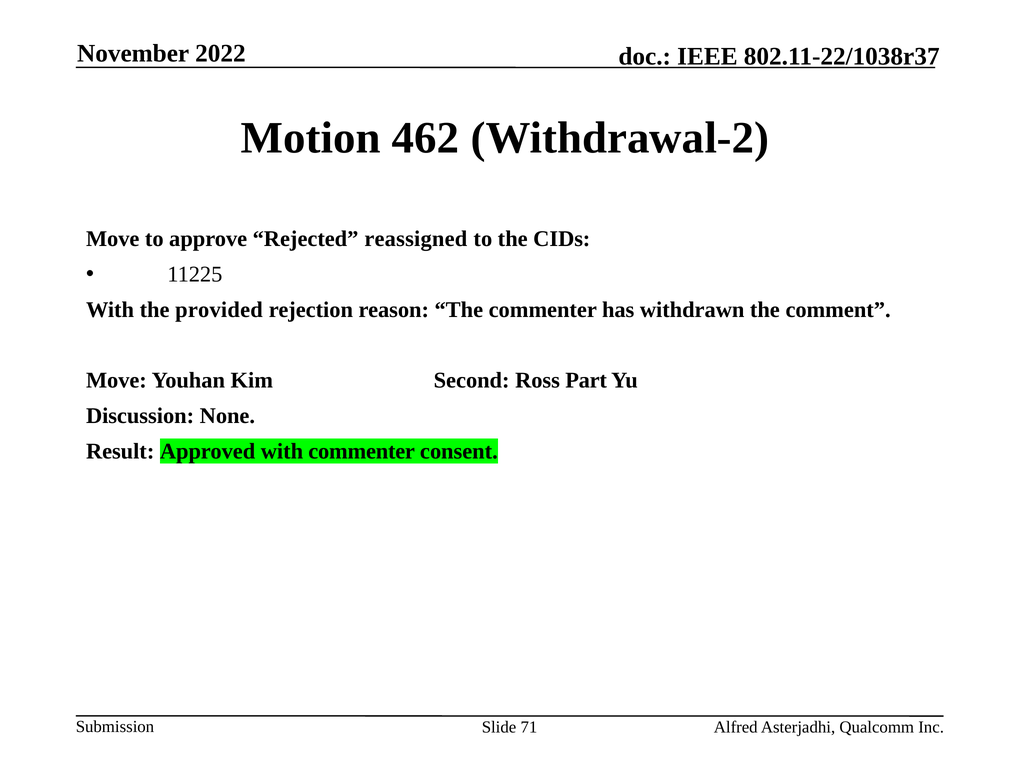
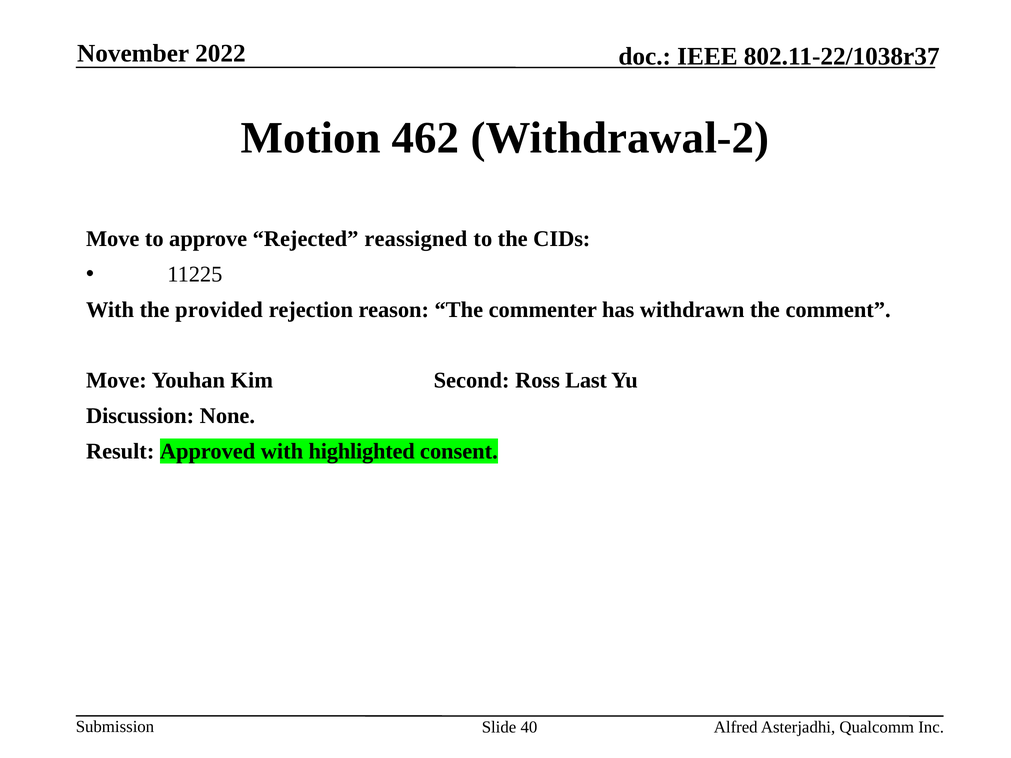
Part: Part -> Last
with commenter: commenter -> highlighted
71: 71 -> 40
